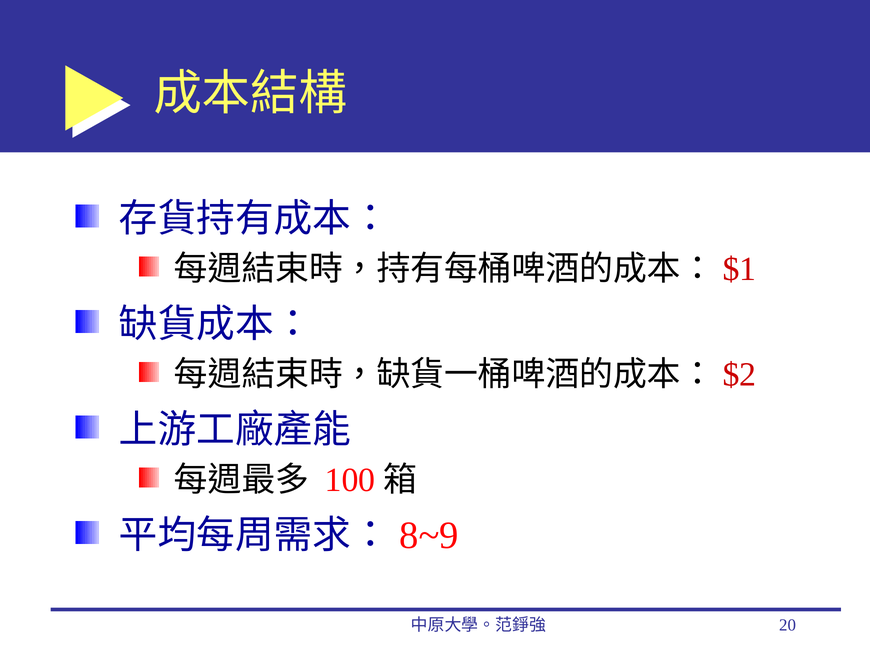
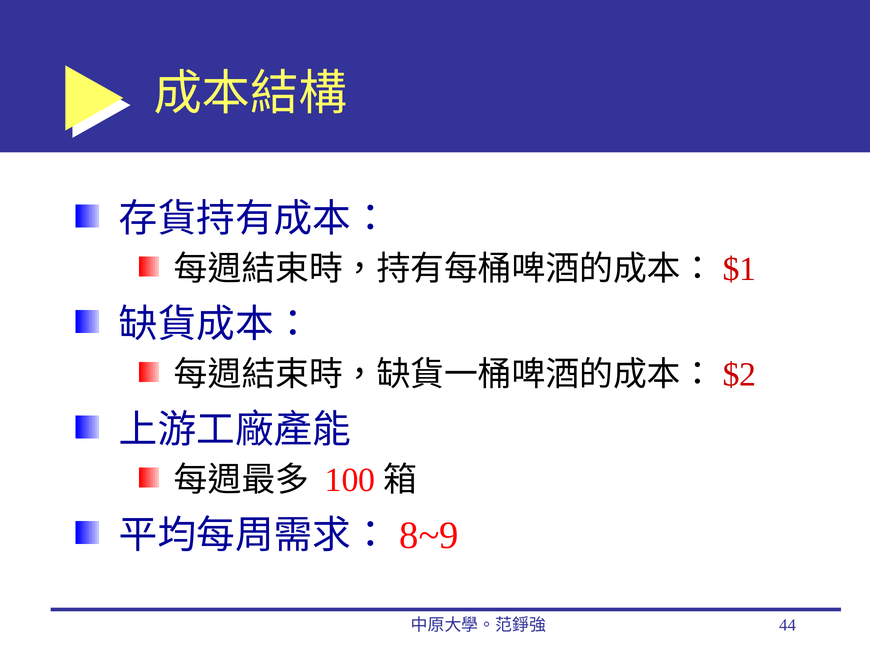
20: 20 -> 44
